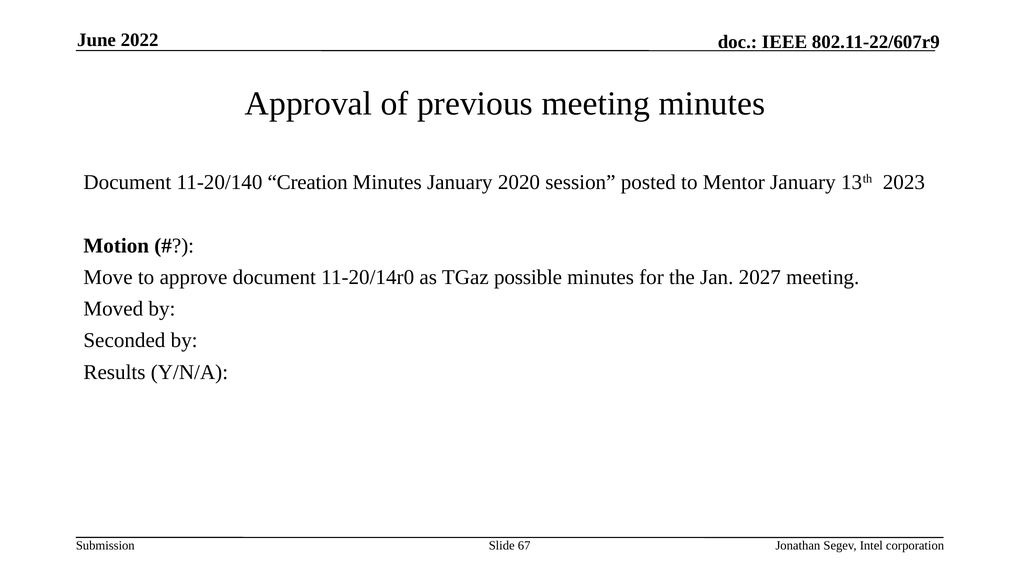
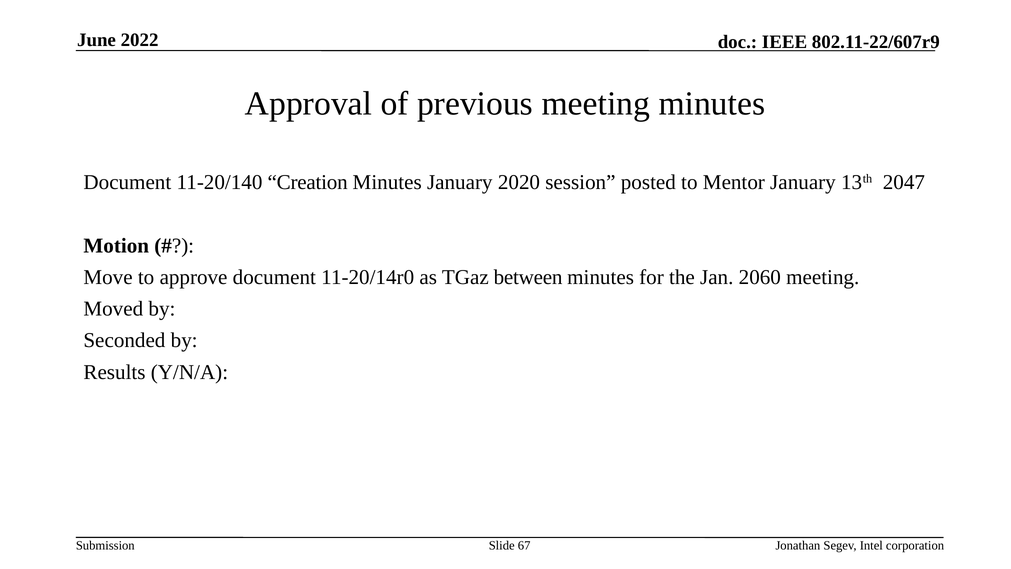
2023: 2023 -> 2047
possible: possible -> between
2027: 2027 -> 2060
